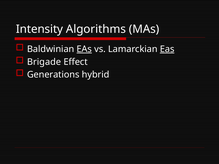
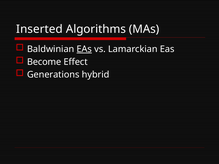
Intensity: Intensity -> Inserted
Eas at (167, 49) underline: present -> none
Brigade: Brigade -> Become
